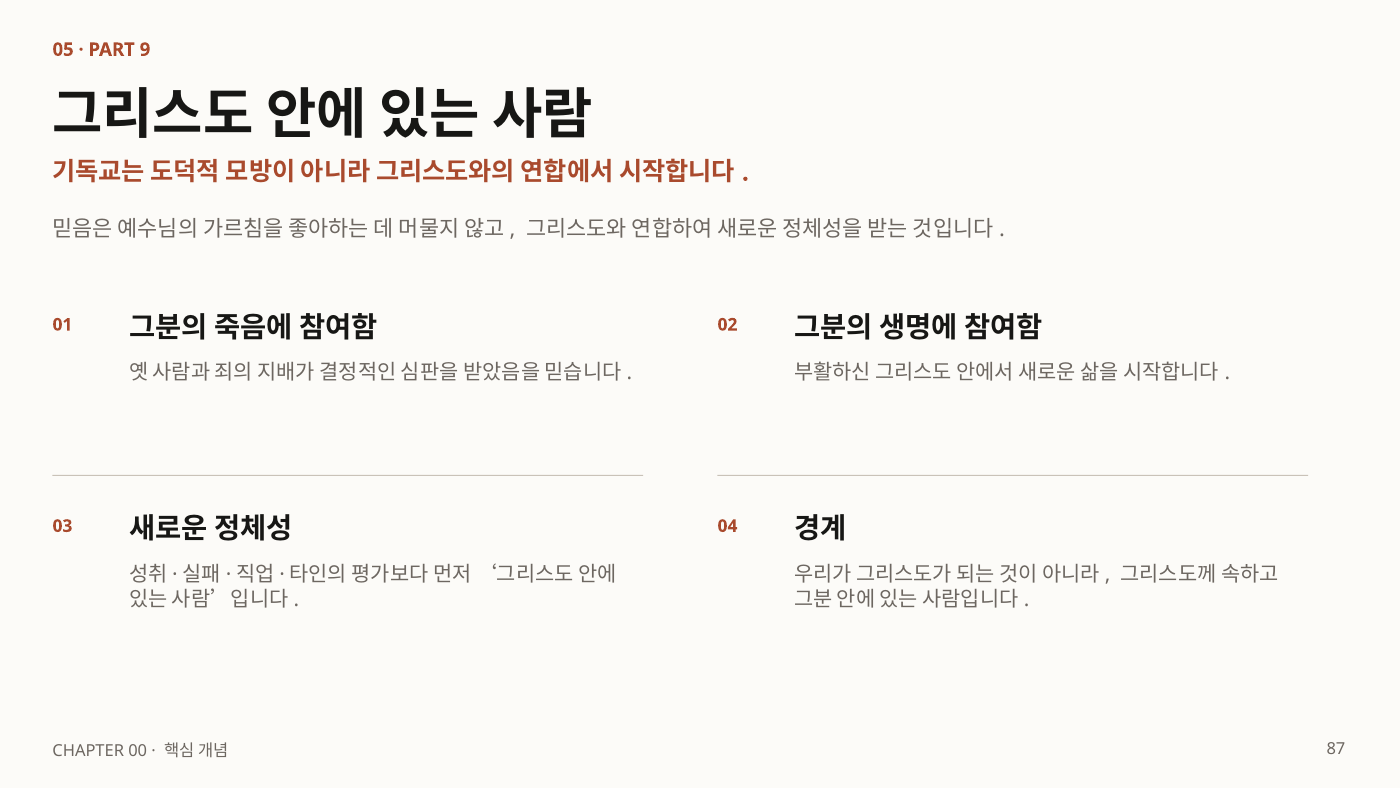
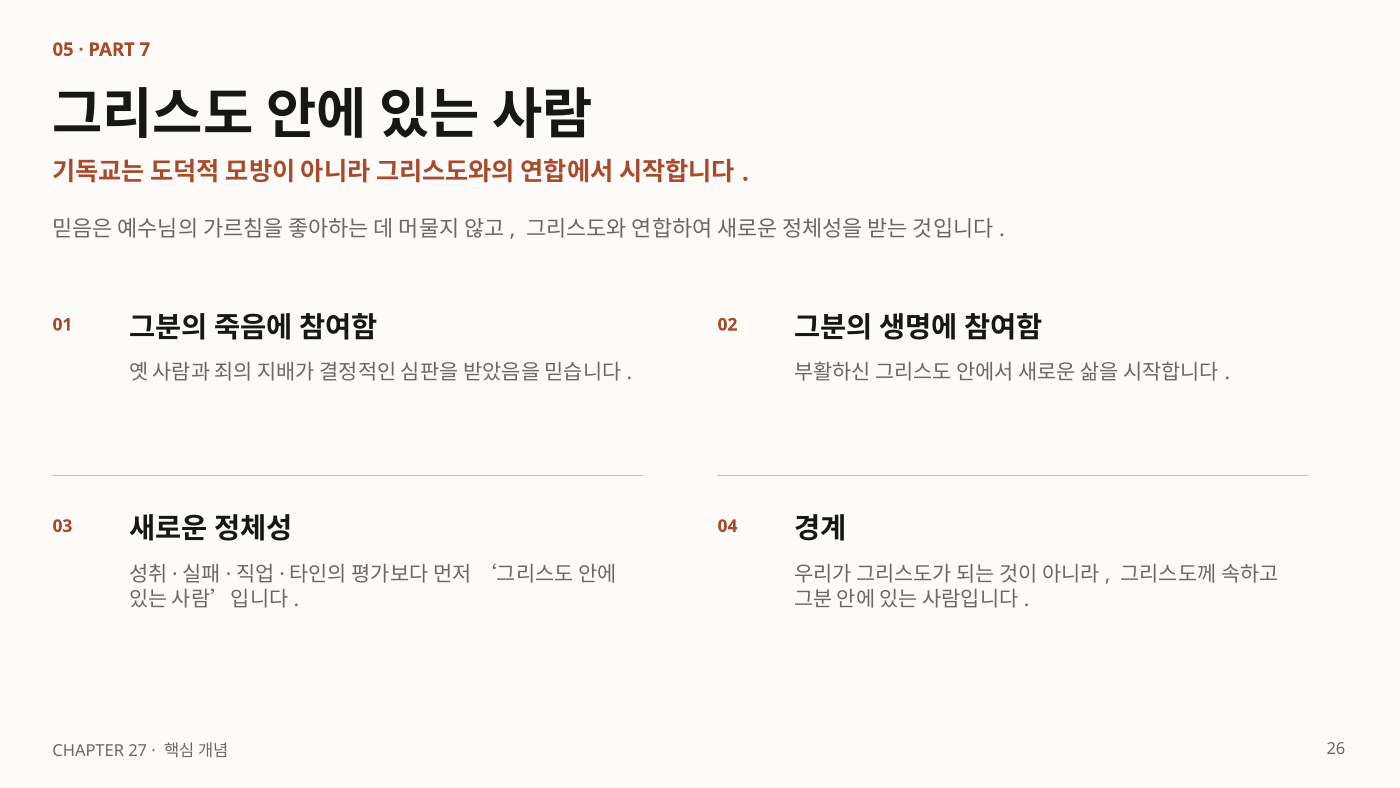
9: 9 -> 7
00: 00 -> 27
87: 87 -> 26
